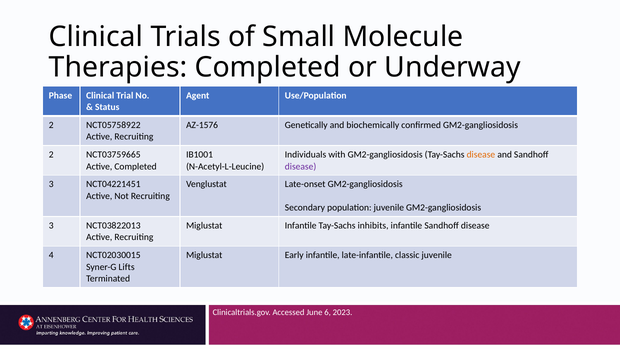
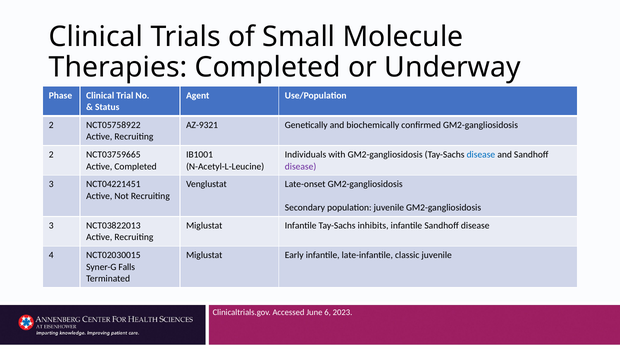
AZ-1576: AZ-1576 -> AZ-9321
disease at (481, 155) colour: orange -> blue
Lifts: Lifts -> Falls
